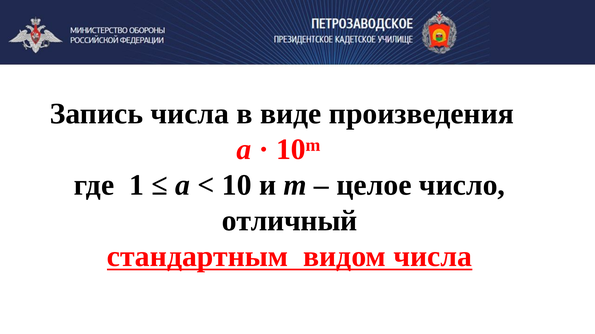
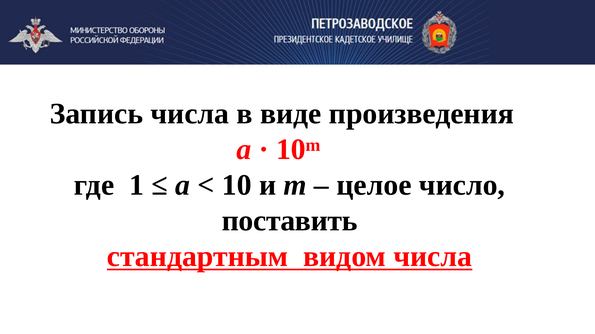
отличный: отличный -> поставить
